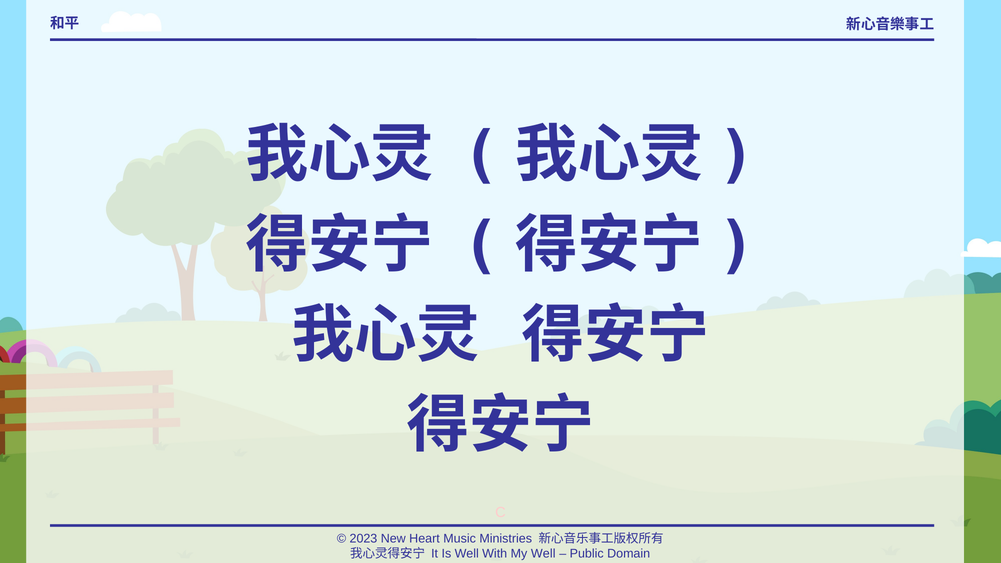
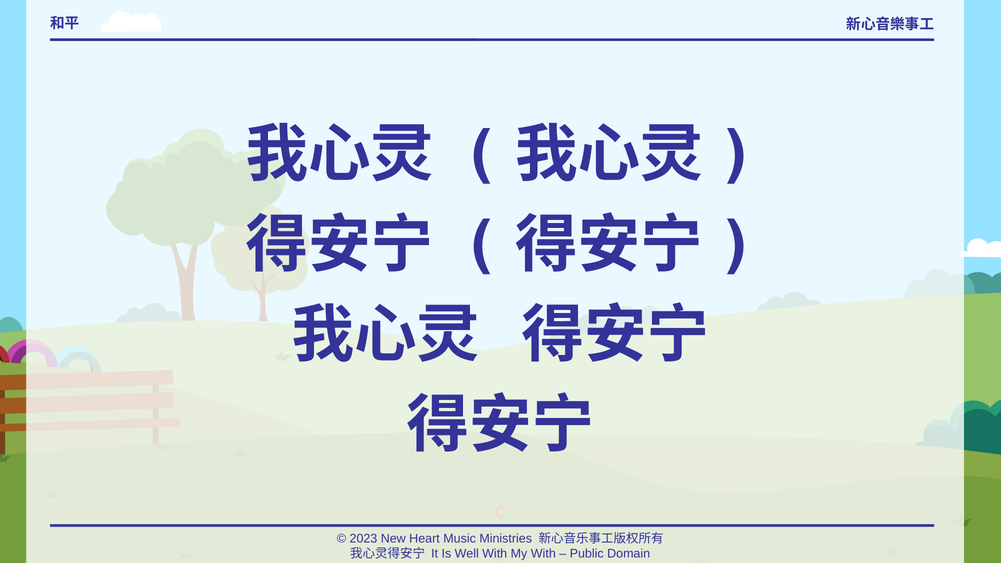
My Well: Well -> With
